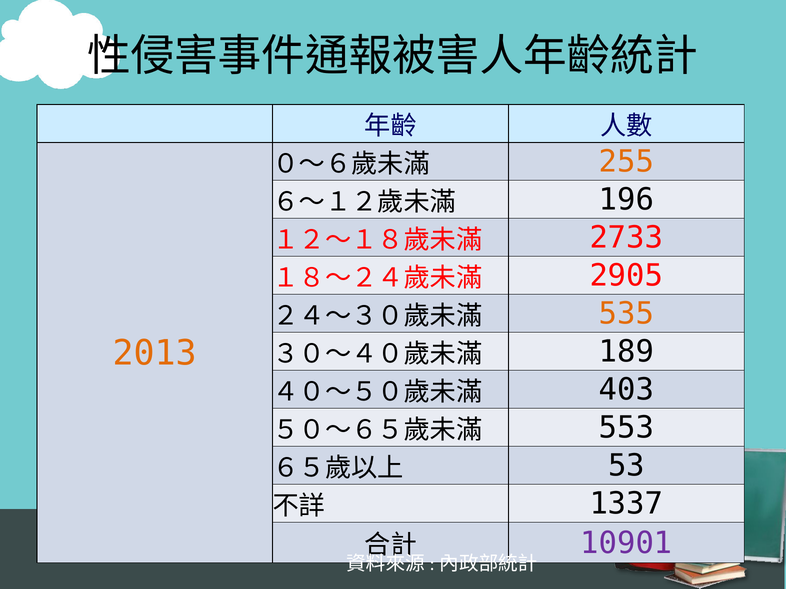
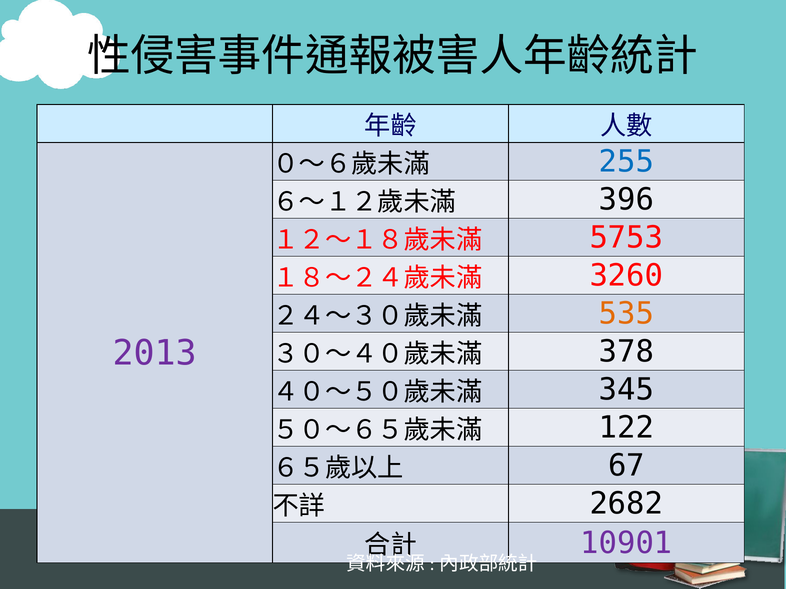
255 colour: orange -> blue
196: 196 -> 396
2733: 2733 -> 5753
2905: 2905 -> 3260
2013 colour: orange -> purple
189: 189 -> 378
403: 403 -> 345
553: 553 -> 122
53: 53 -> 67
1337: 1337 -> 2682
